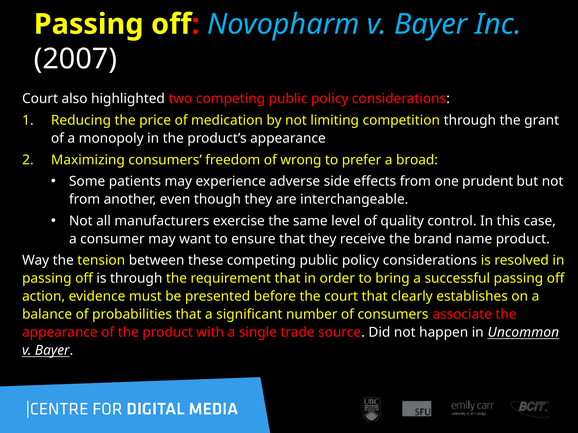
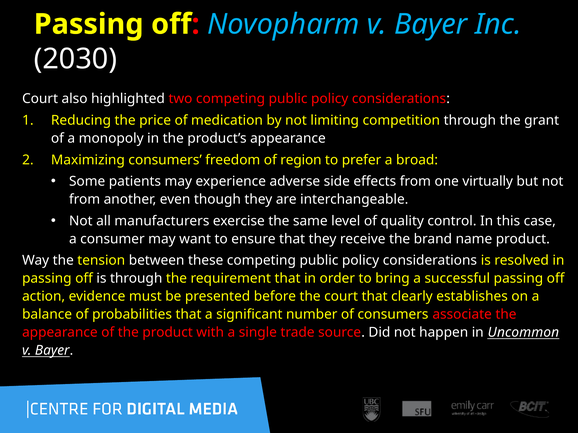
2007: 2007 -> 2030
wrong: wrong -> region
prudent: prudent -> virtually
